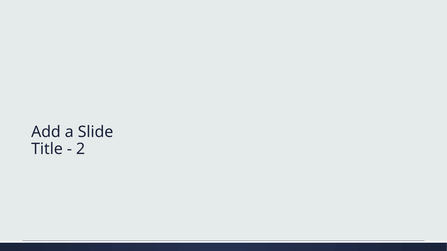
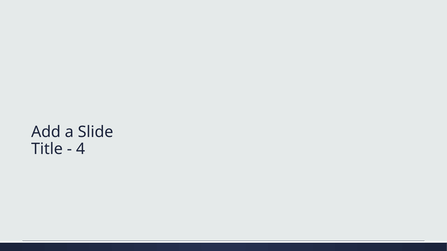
2: 2 -> 4
